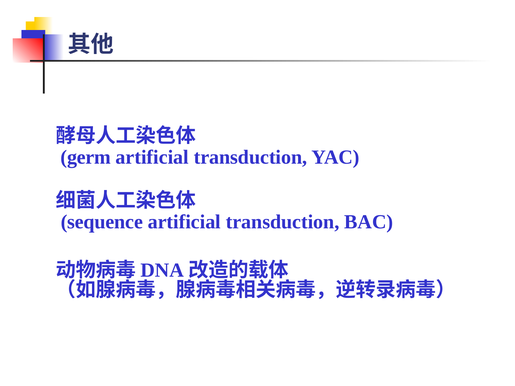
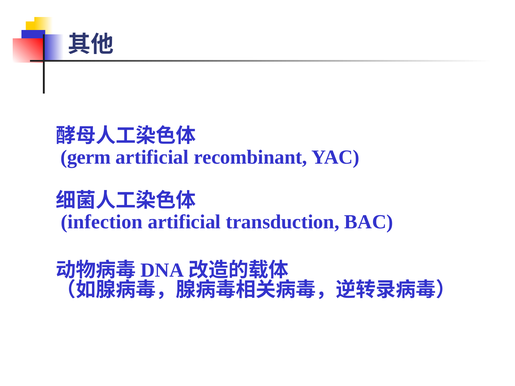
transduction at (250, 157): transduction -> recombinant
sequence: sequence -> infection
